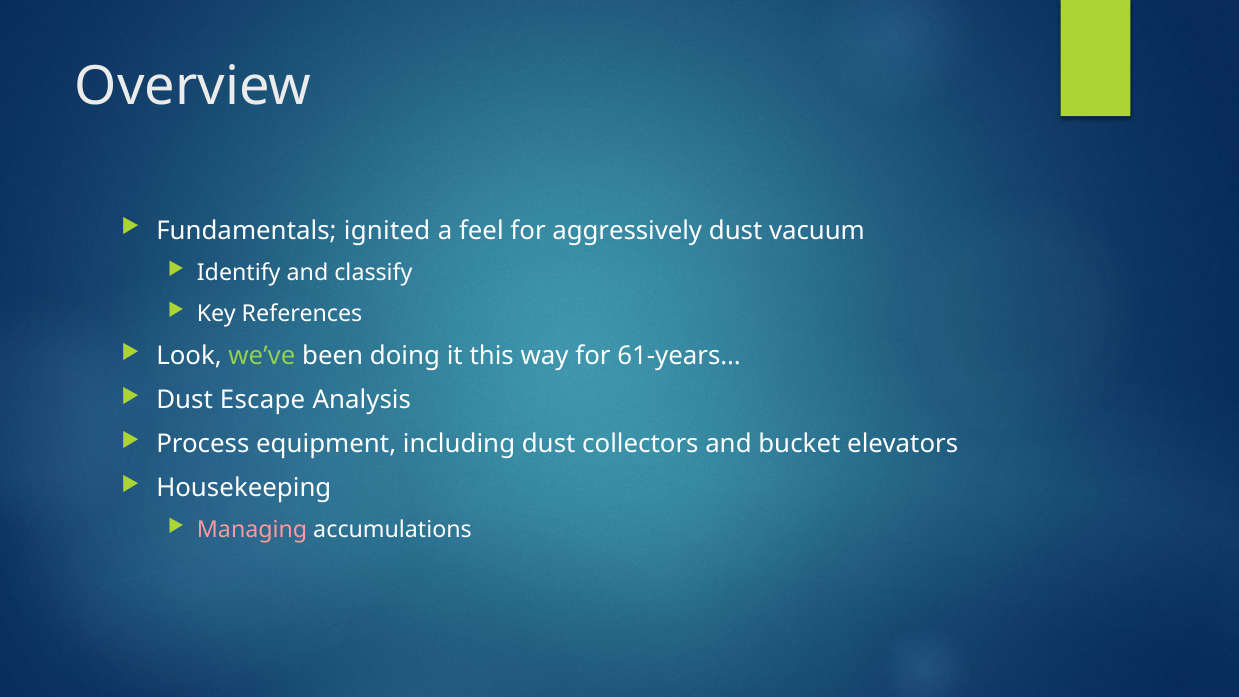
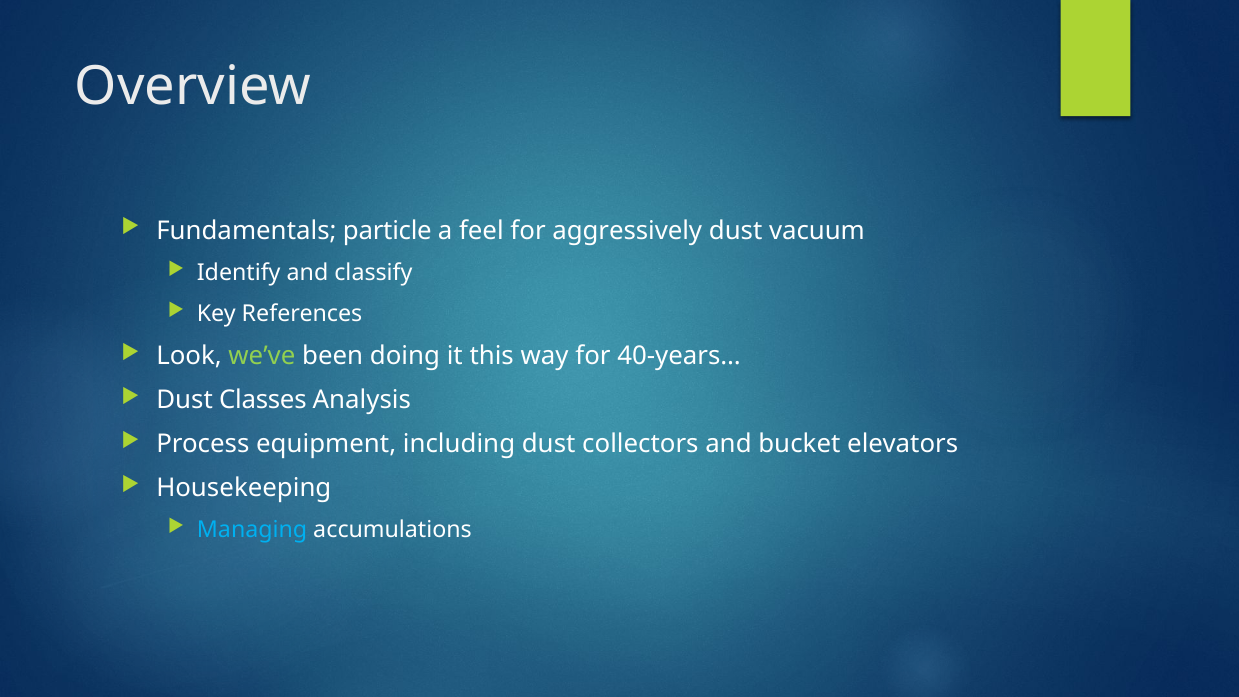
ignited: ignited -> particle
61-years…: 61-years… -> 40-years…
Escape: Escape -> Classes
Managing colour: pink -> light blue
